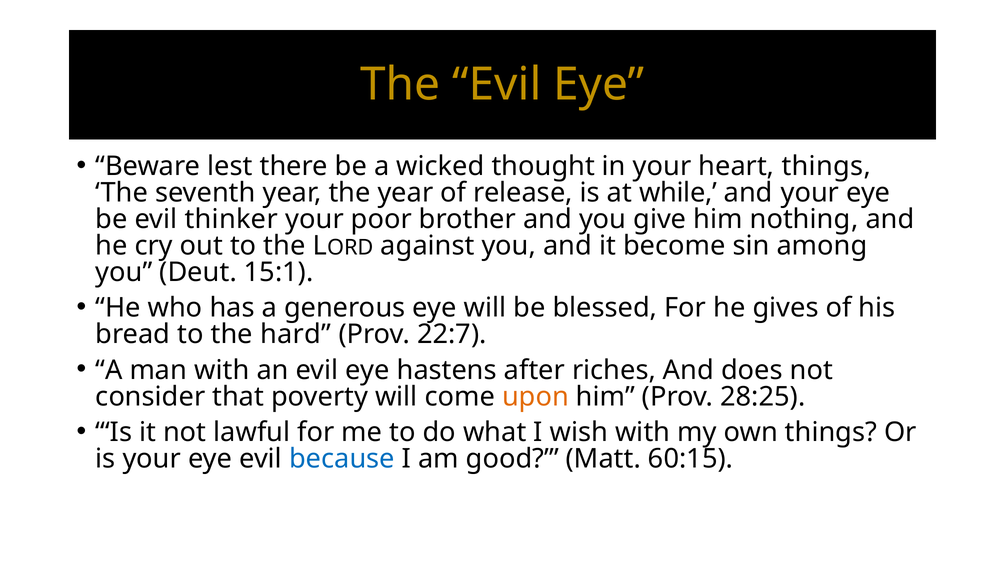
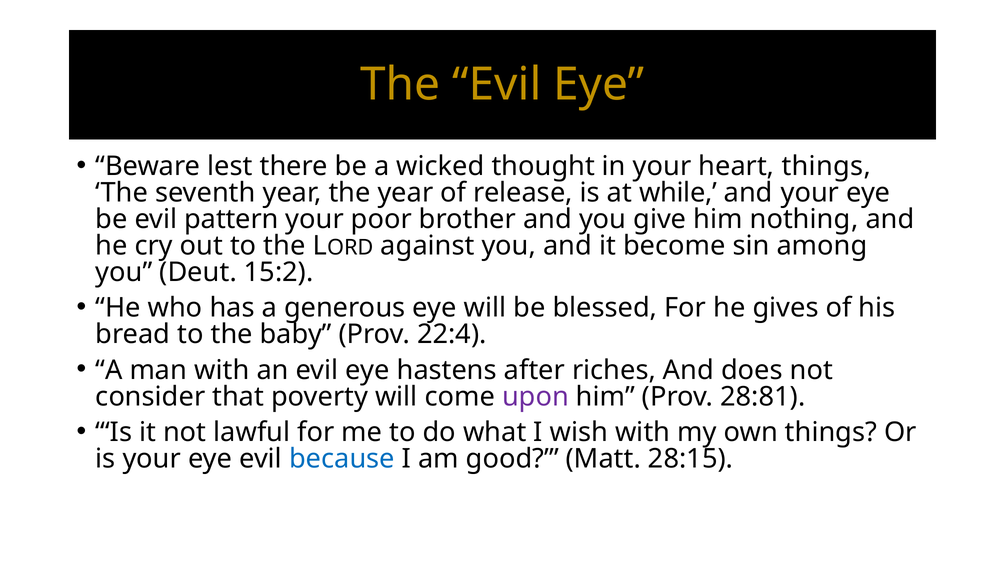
thinker: thinker -> pattern
15:1: 15:1 -> 15:2
hard: hard -> baby
22:7: 22:7 -> 22:4
upon colour: orange -> purple
28:25: 28:25 -> 28:81
60:15: 60:15 -> 28:15
